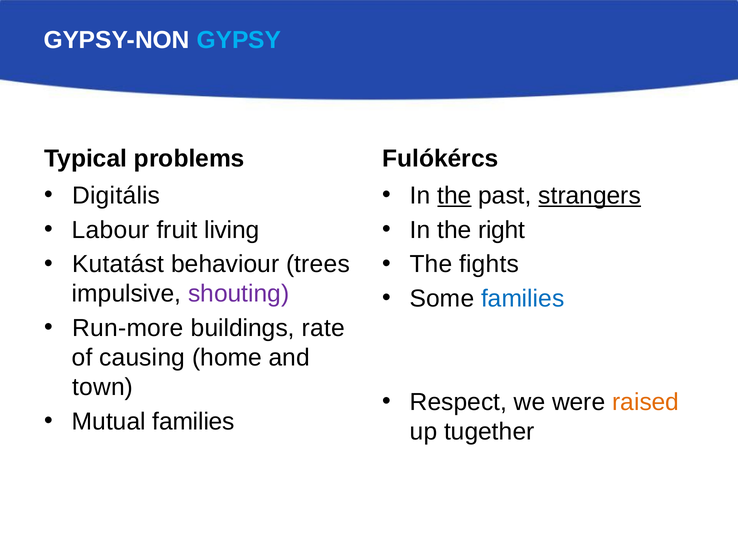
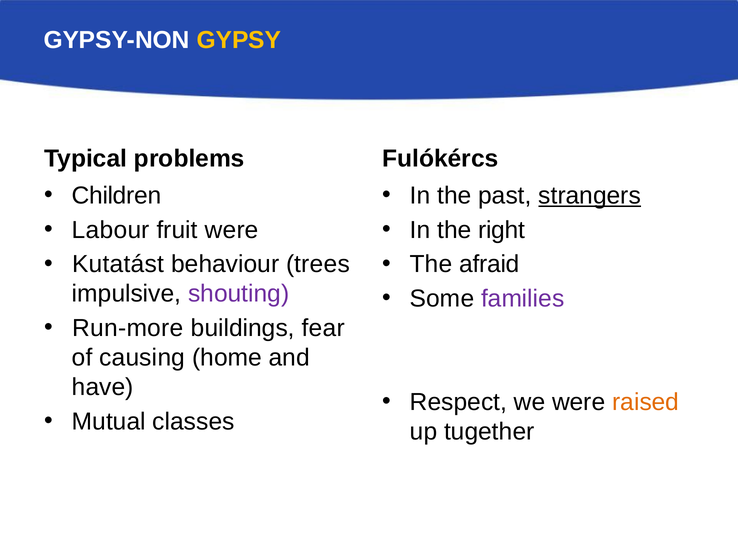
GYPSY colour: light blue -> yellow
Digitális: Digitális -> Children
the at (454, 196) underline: present -> none
fruit living: living -> were
fights: fights -> afraid
families at (523, 299) colour: blue -> purple
rate: rate -> fear
town: town -> have
Mutual families: families -> classes
